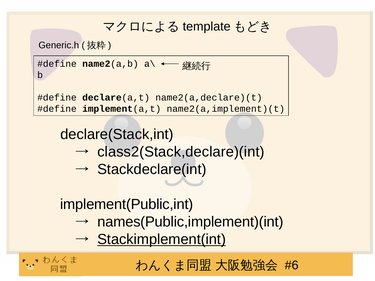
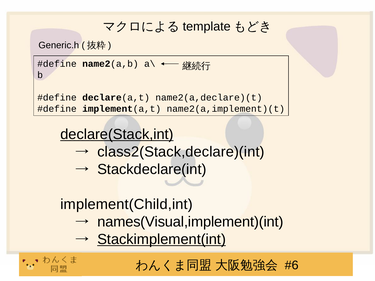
declare(Stack,int underline: none -> present
implement(Public,int: implement(Public,int -> implement(Child,int
names(Public,implement)(int: names(Public,implement)(int -> names(Visual,implement)(int
